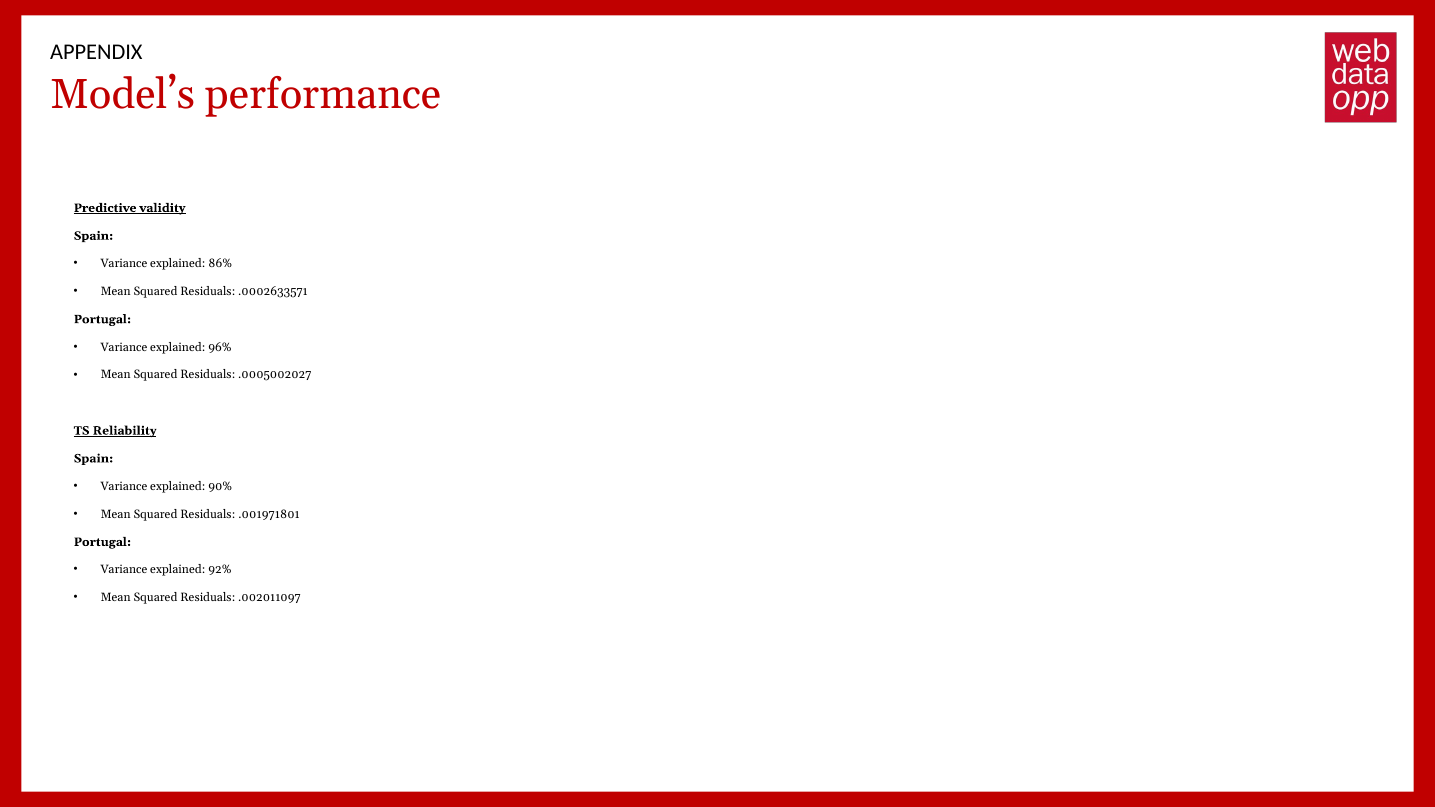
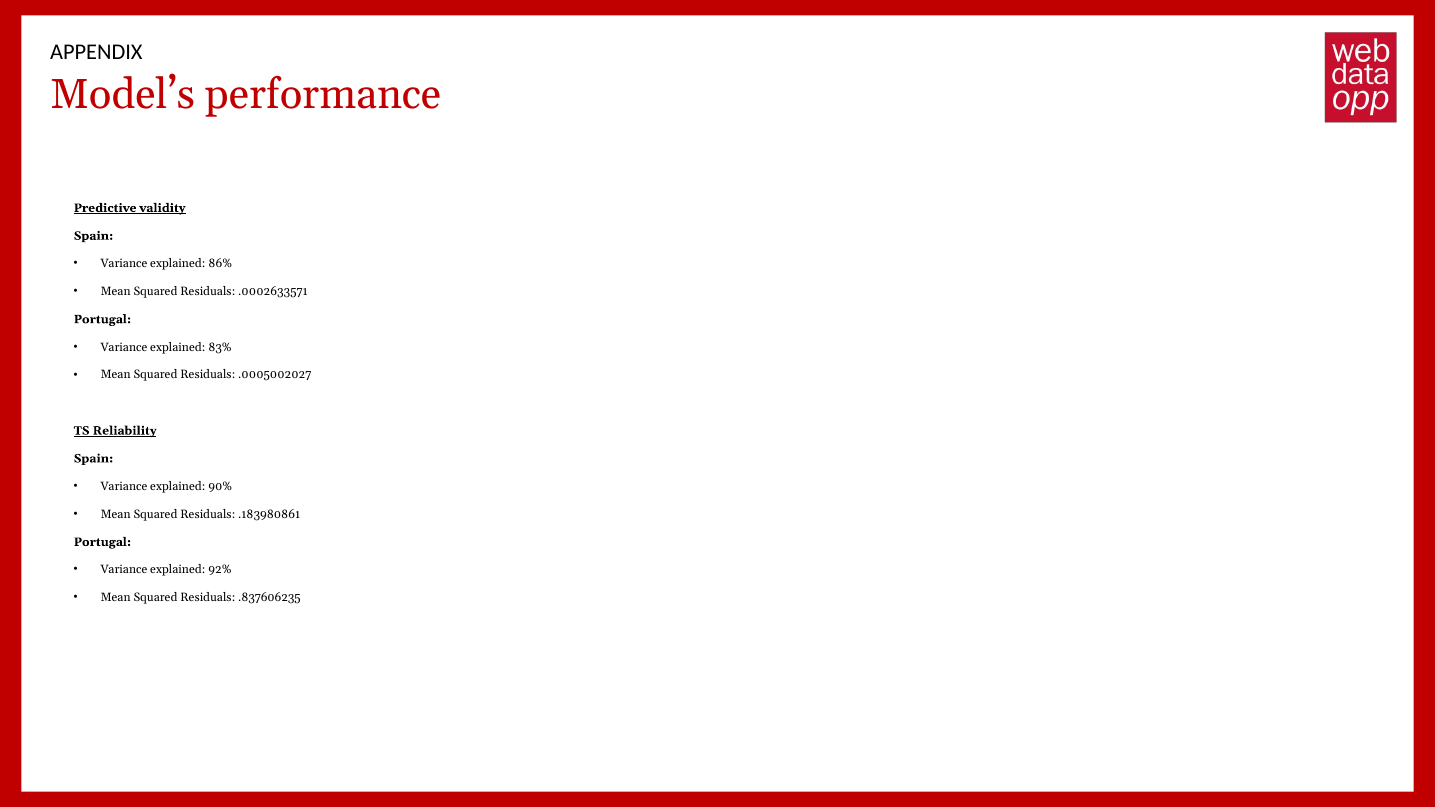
96%: 96% -> 83%
.001971801: .001971801 -> .183980861
.002011097: .002011097 -> .837606235
